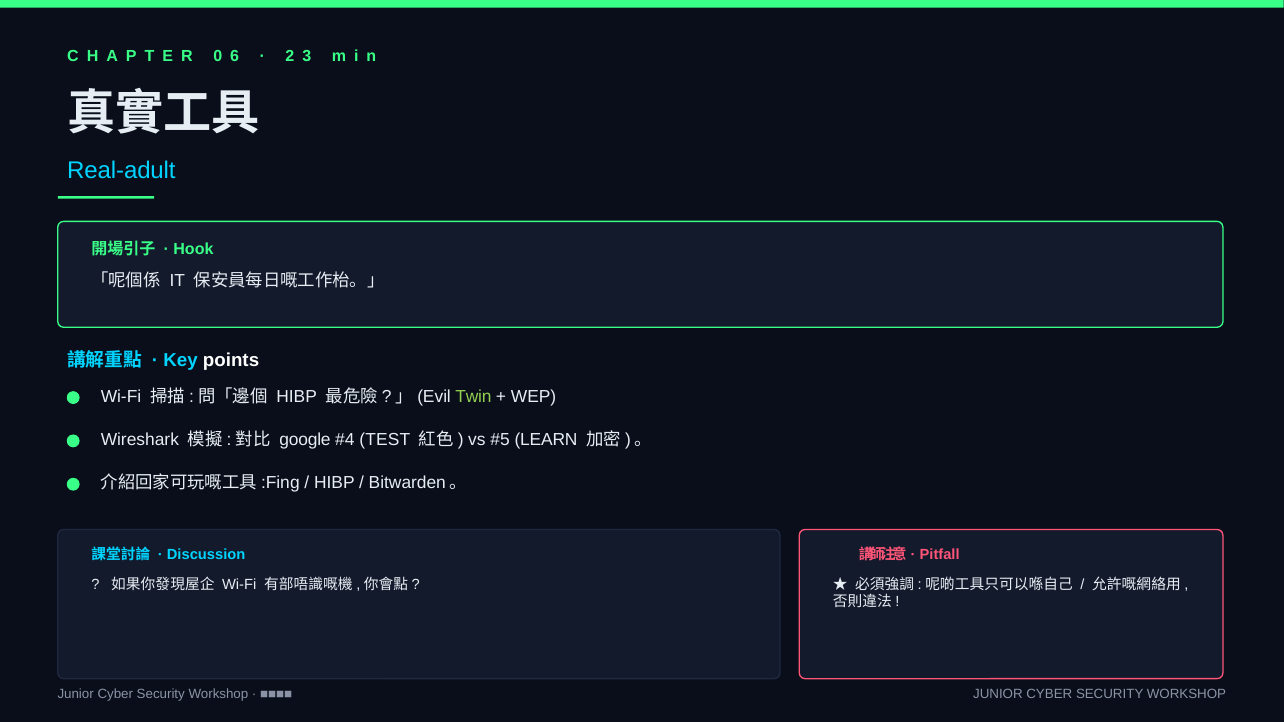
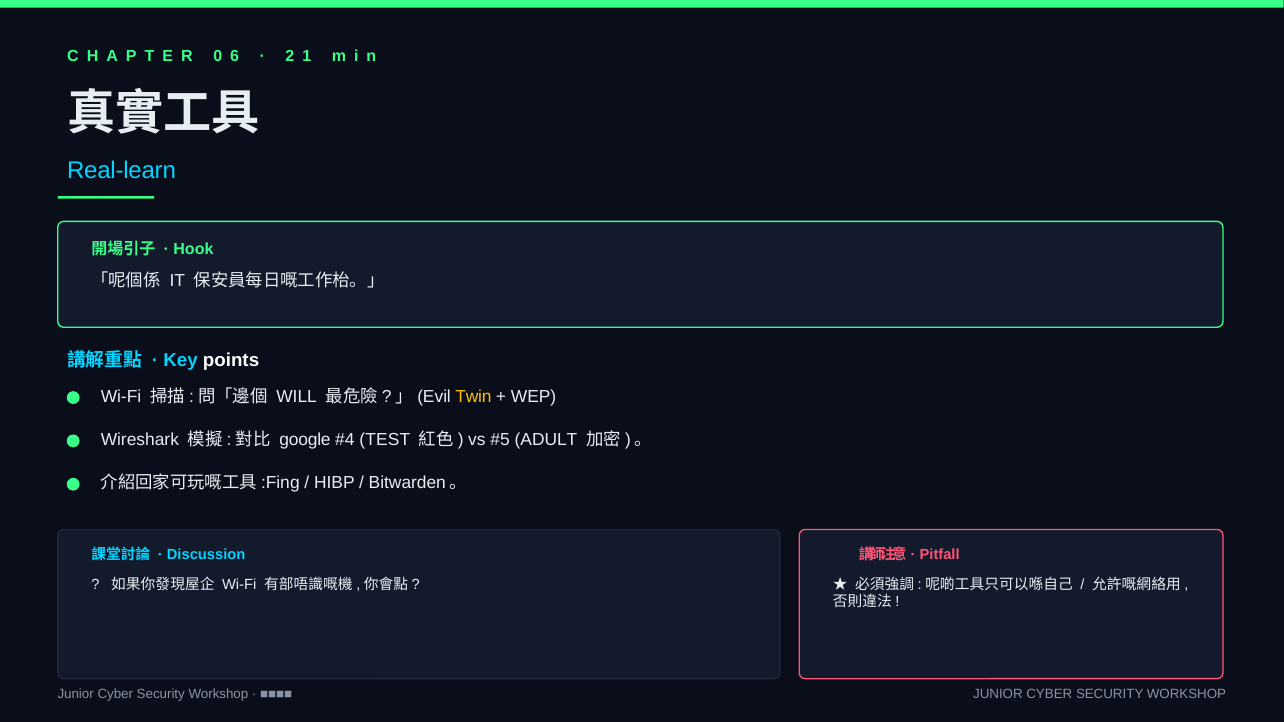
3: 3 -> 1
Real-adult: Real-adult -> Real-learn
HIBP at (297, 397): HIBP -> WILL
Twin colour: light green -> yellow
LEARN: LEARN -> ADULT
